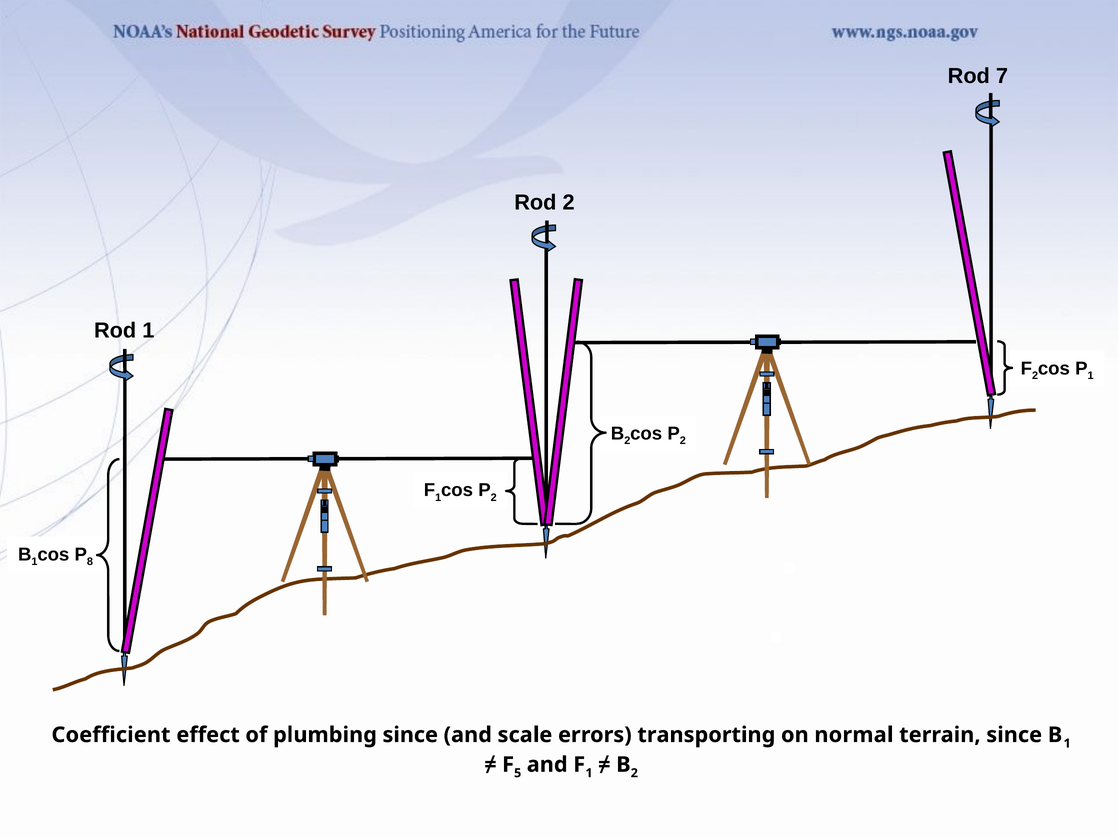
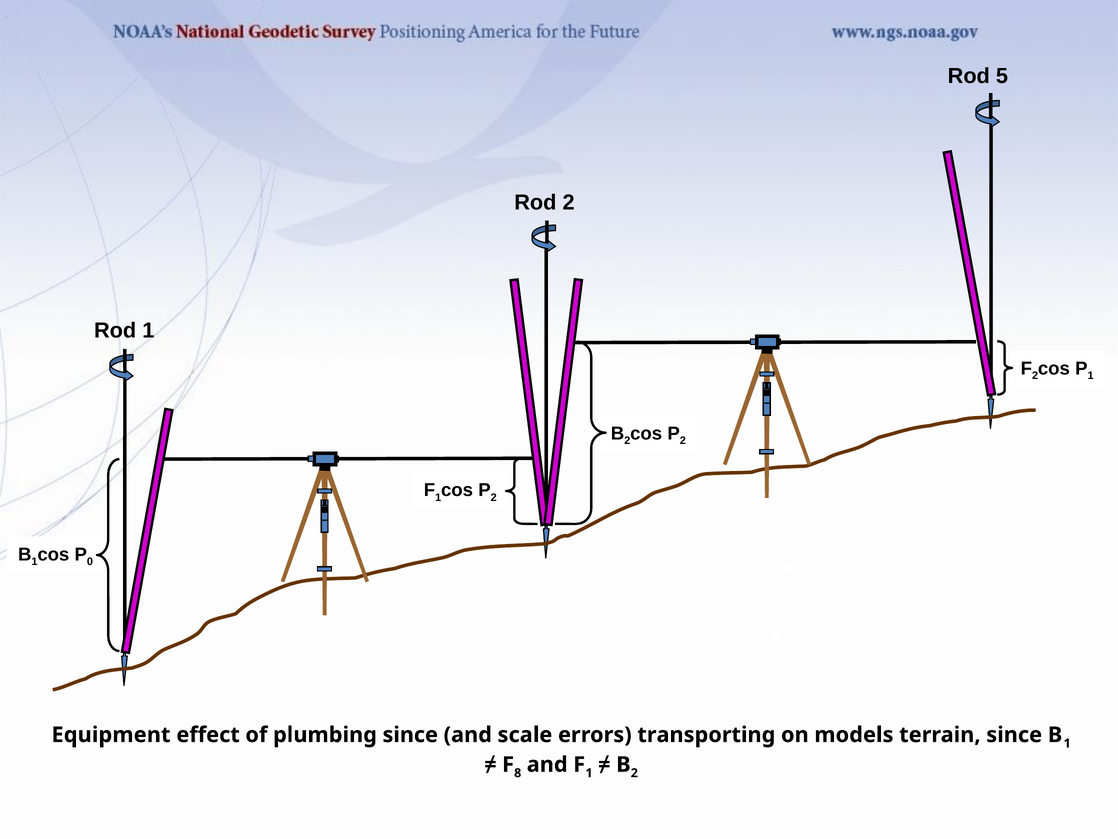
7: 7 -> 5
8: 8 -> 0
Coefficient: Coefficient -> Equipment
normal: normal -> models
5: 5 -> 8
